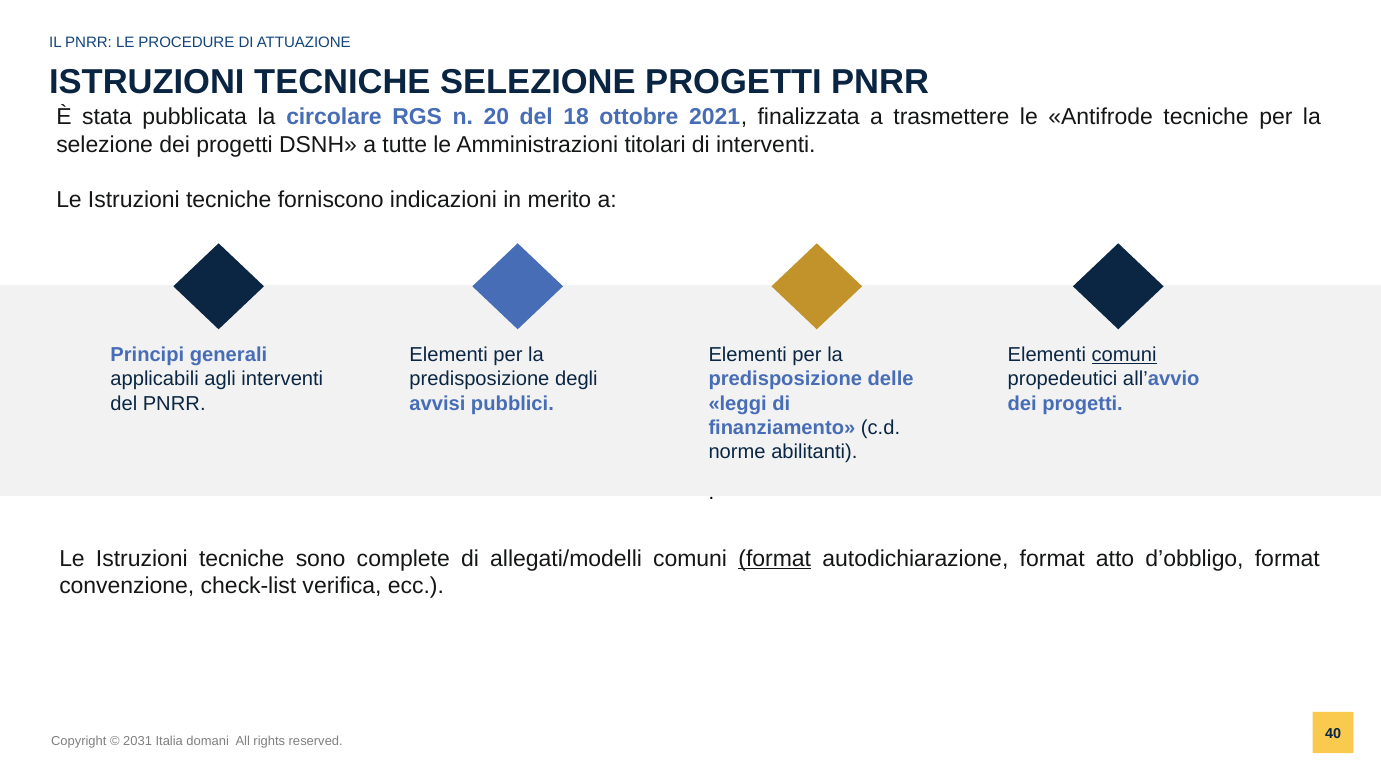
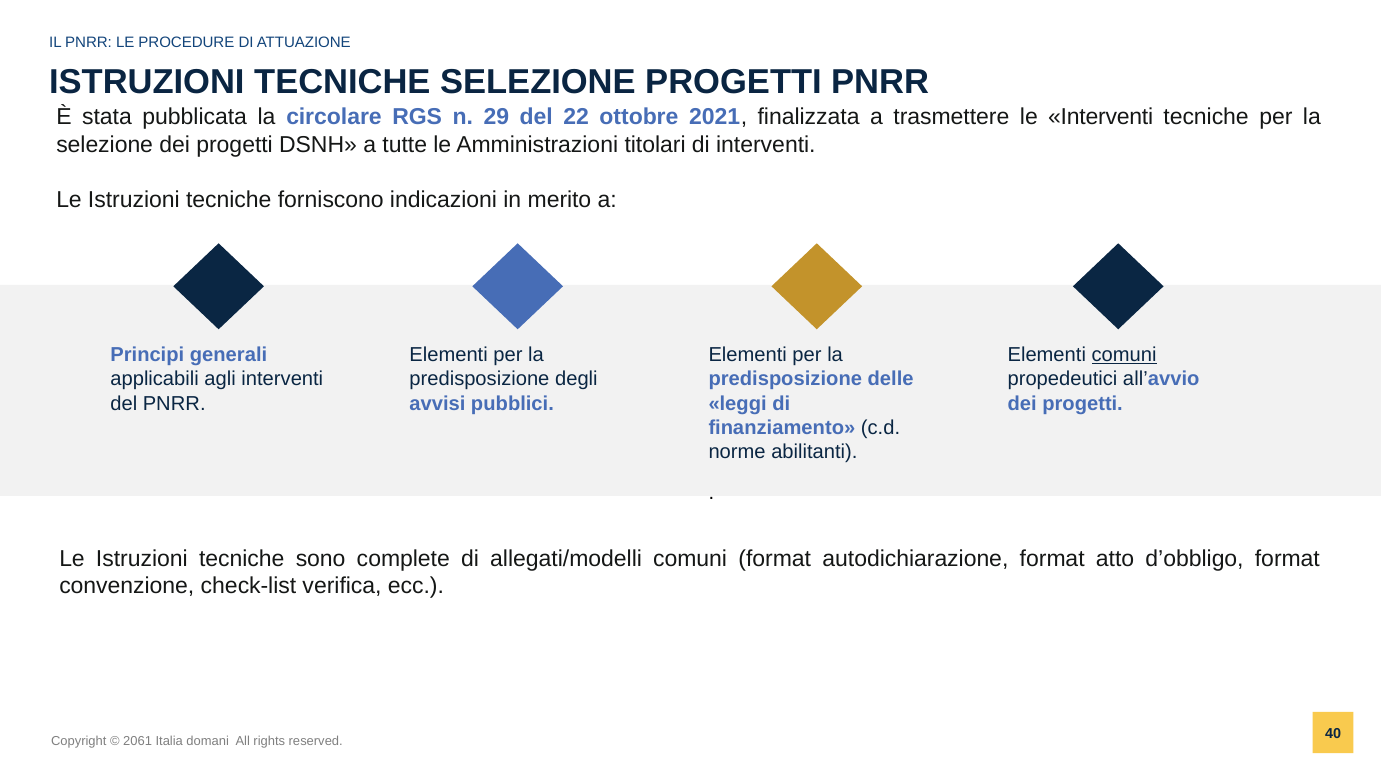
20: 20 -> 29
18: 18 -> 22
le Antifrode: Antifrode -> Interventi
format at (775, 558) underline: present -> none
2031: 2031 -> 2061
